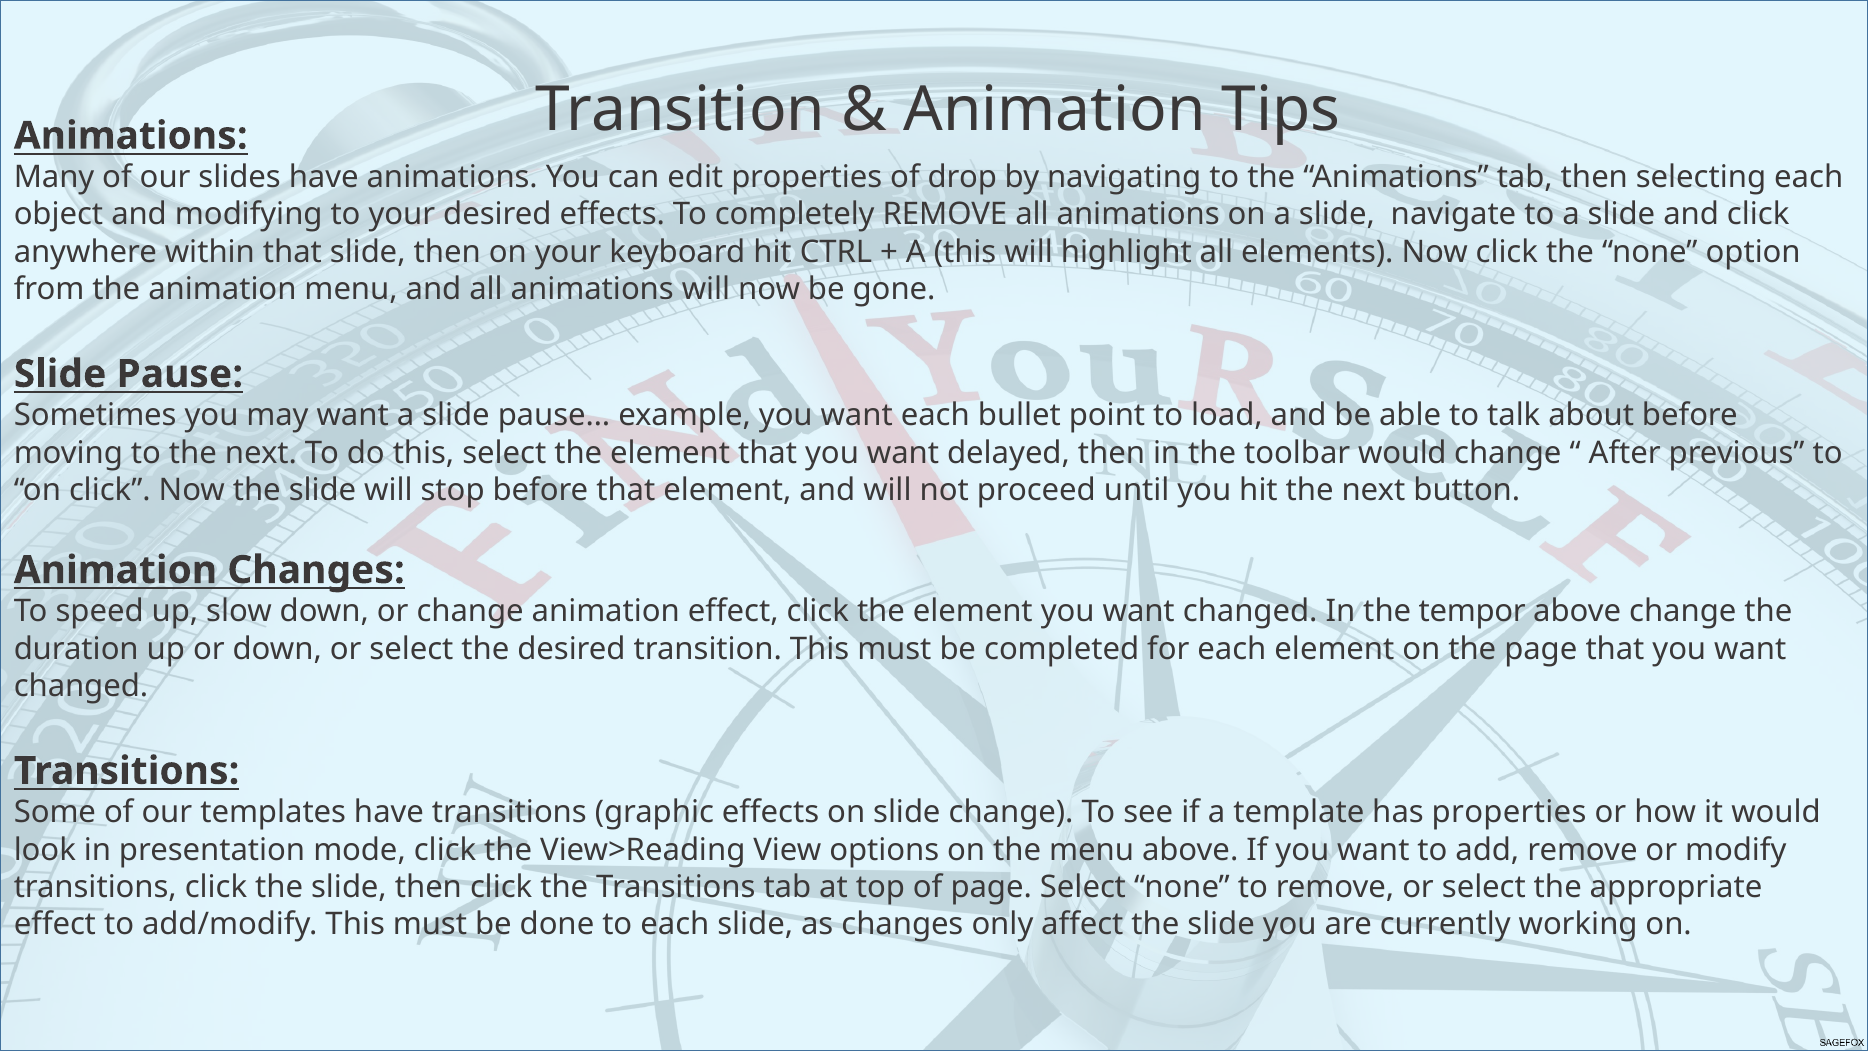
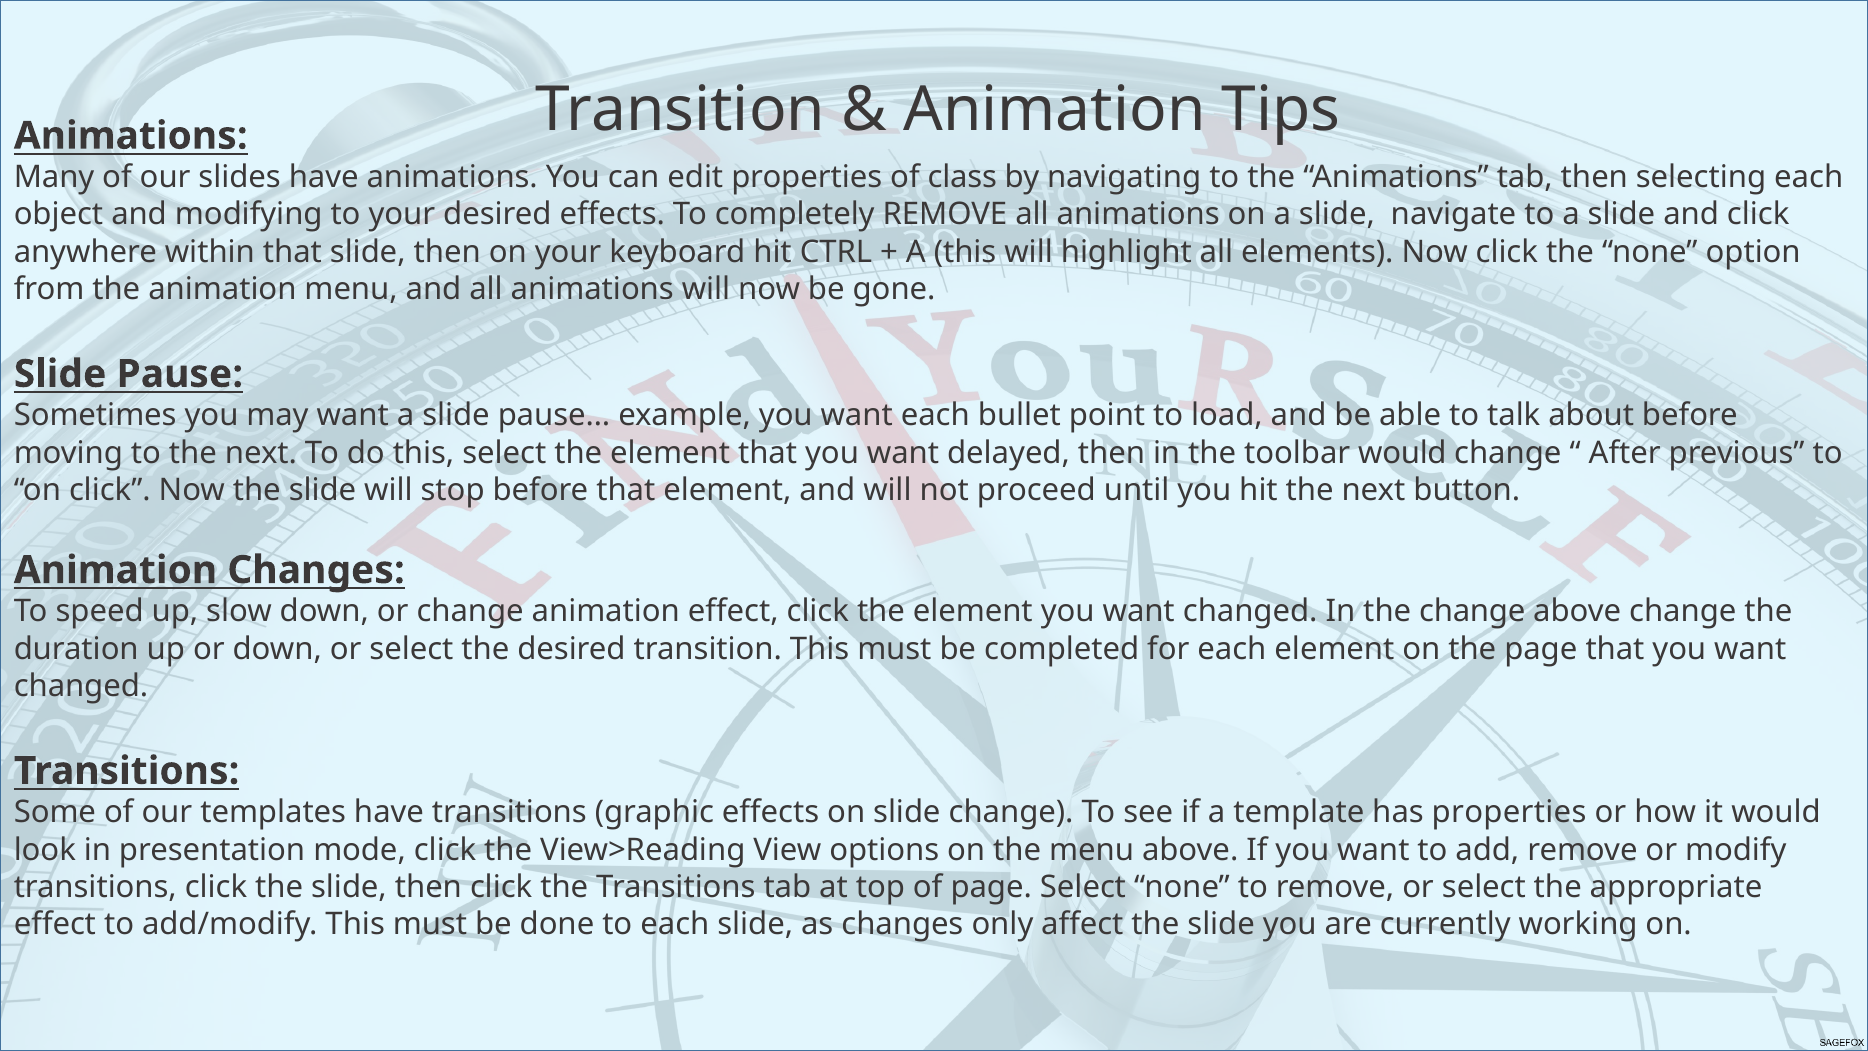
drop: drop -> class
the tempor: tempor -> change
